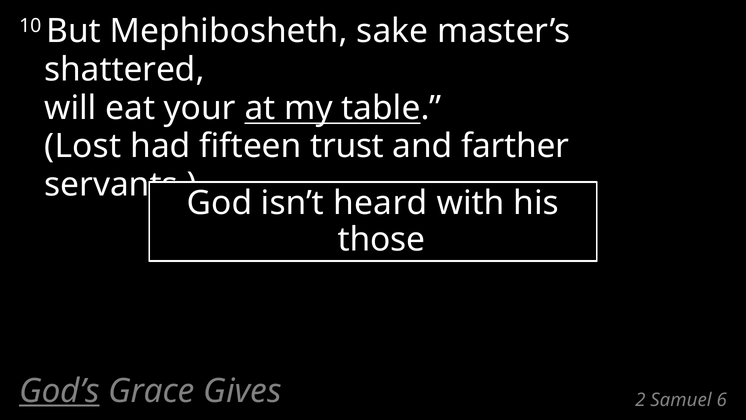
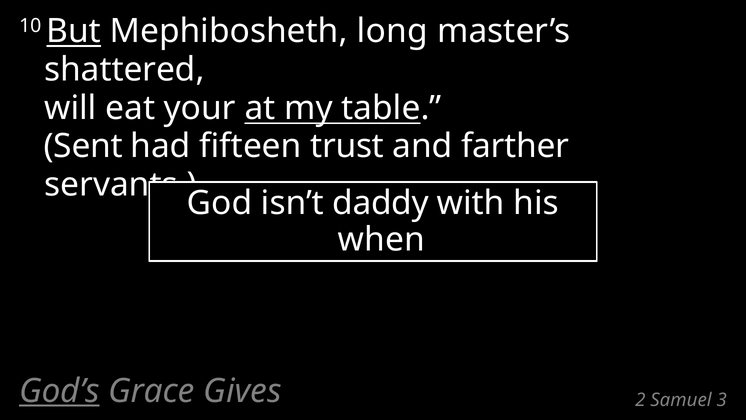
But underline: none -> present
sake: sake -> long
Lost: Lost -> Sent
heard: heard -> daddy
those: those -> when
6: 6 -> 3
